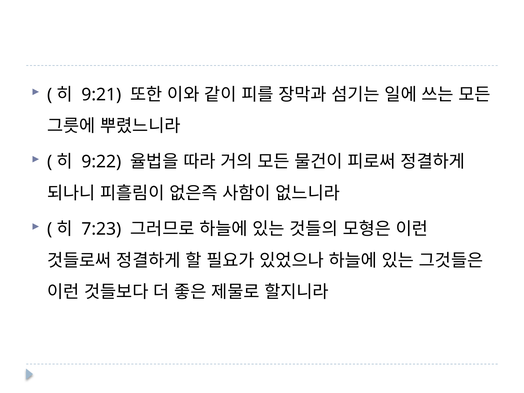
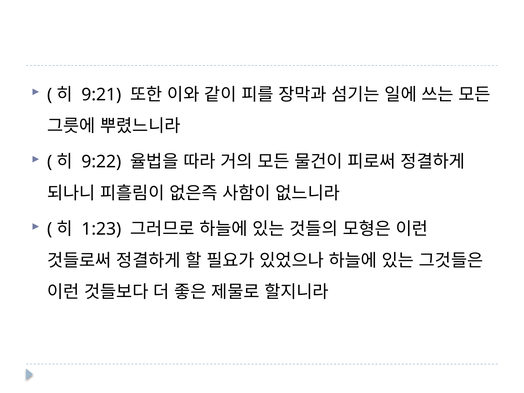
7:23: 7:23 -> 1:23
